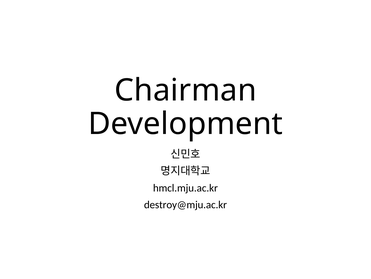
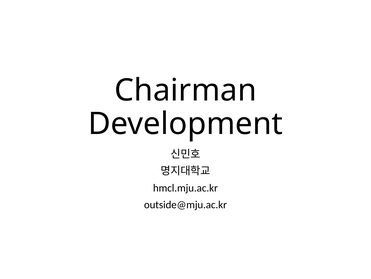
destroy@mju.ac.kr: destroy@mju.ac.kr -> outside@mju.ac.kr
